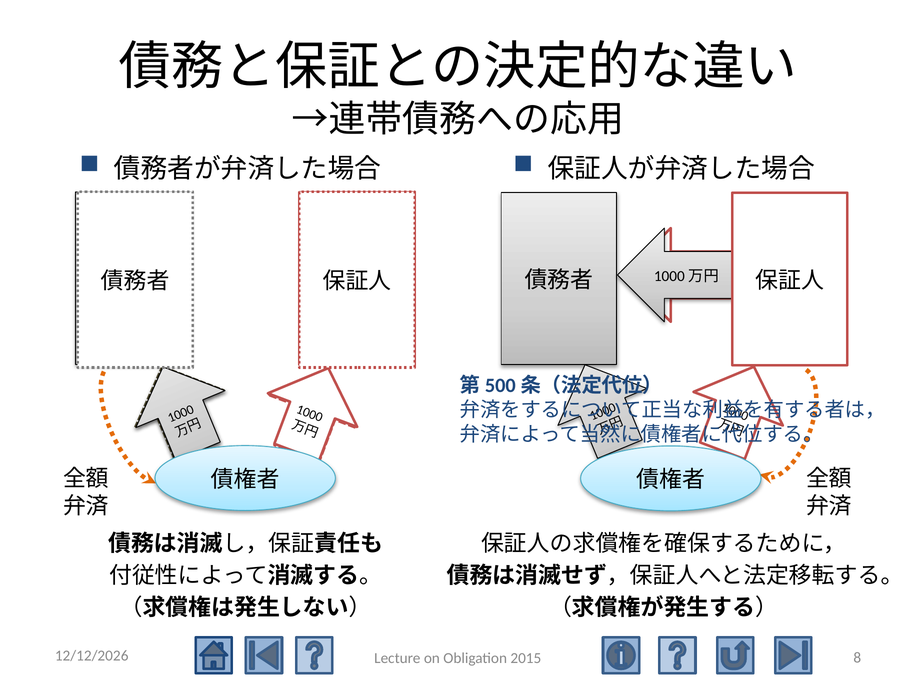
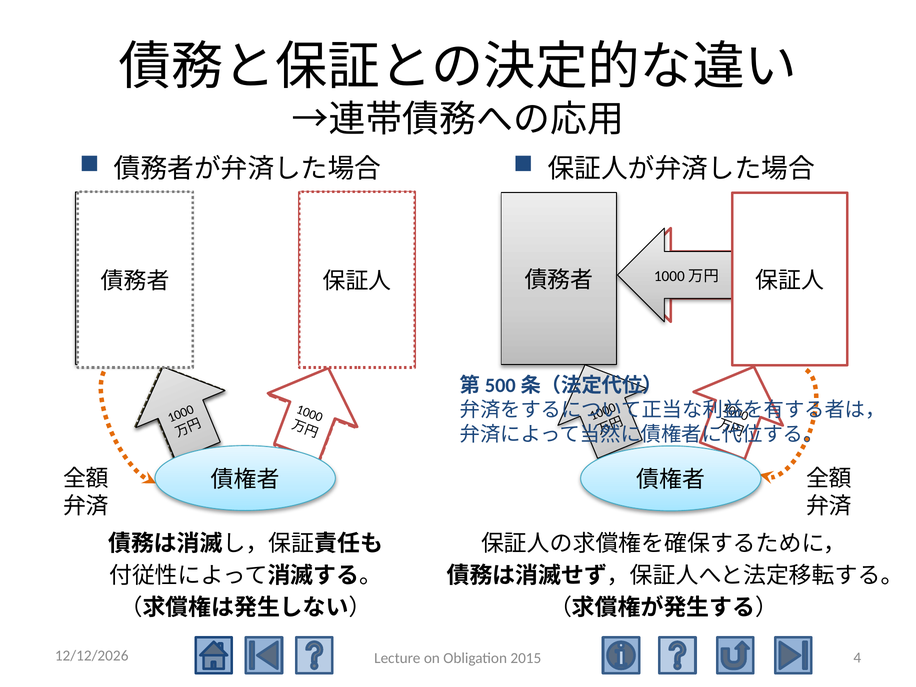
8: 8 -> 4
